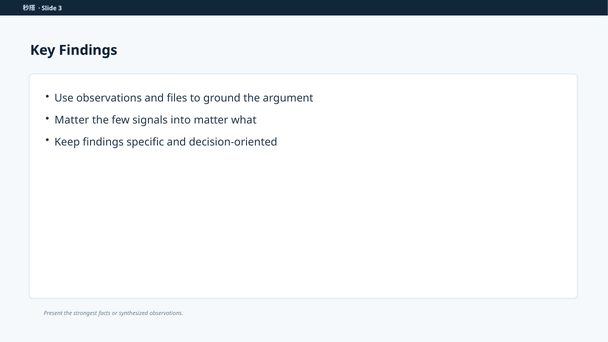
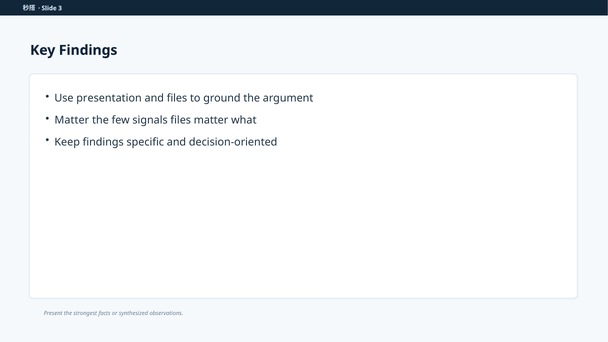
Use observations: observations -> presentation
signals into: into -> files
